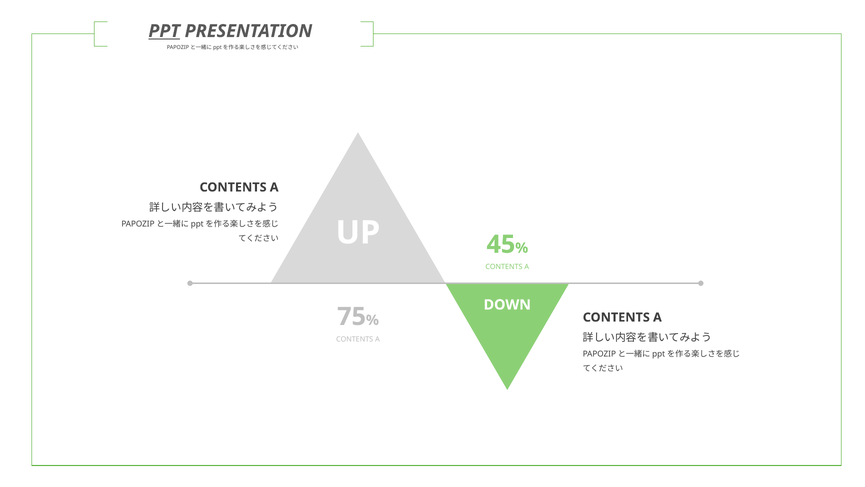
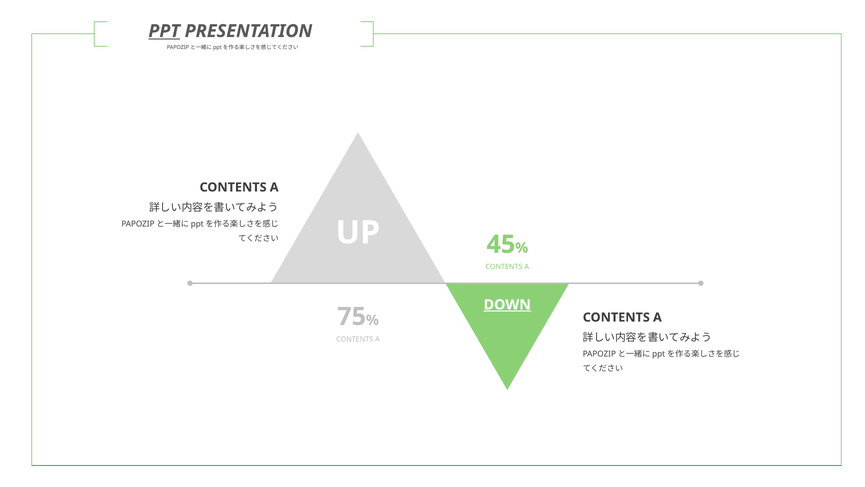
DOWN underline: none -> present
